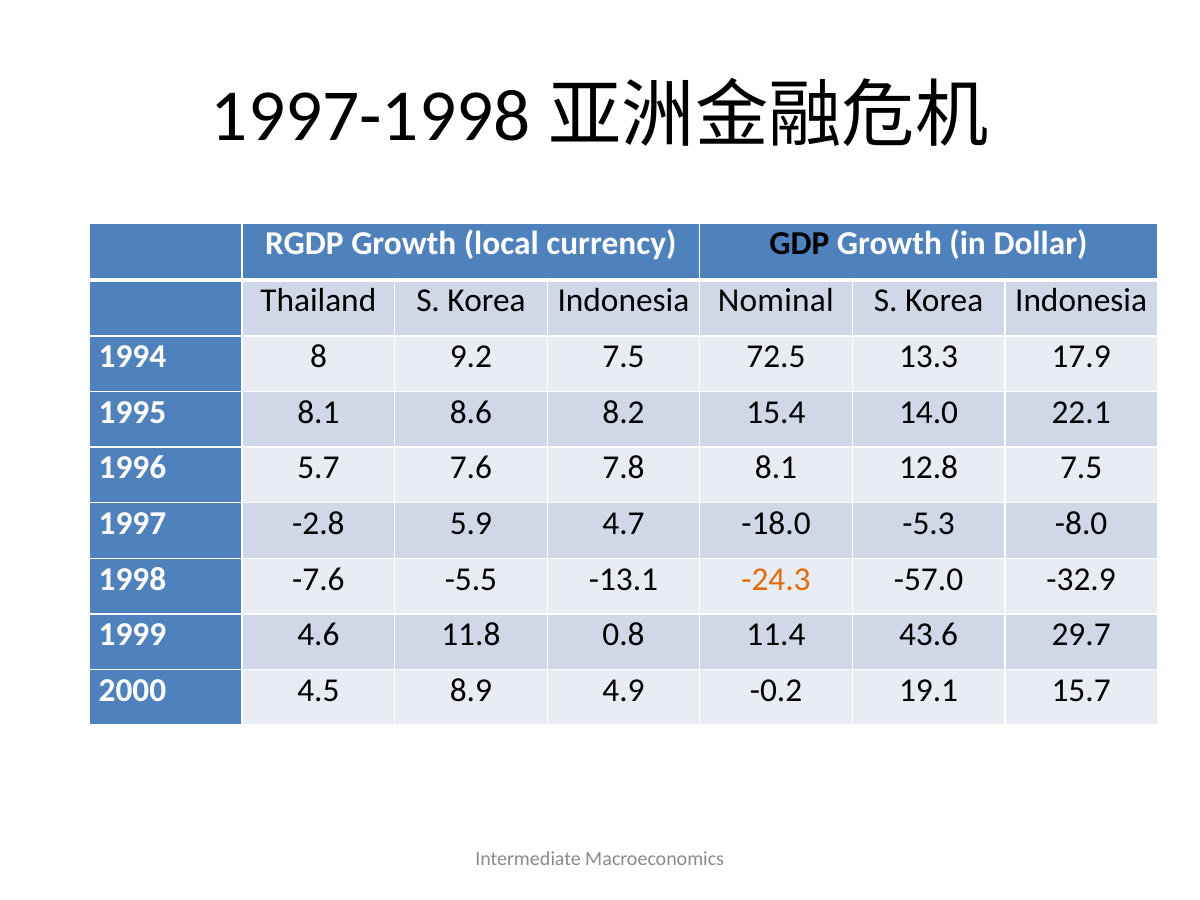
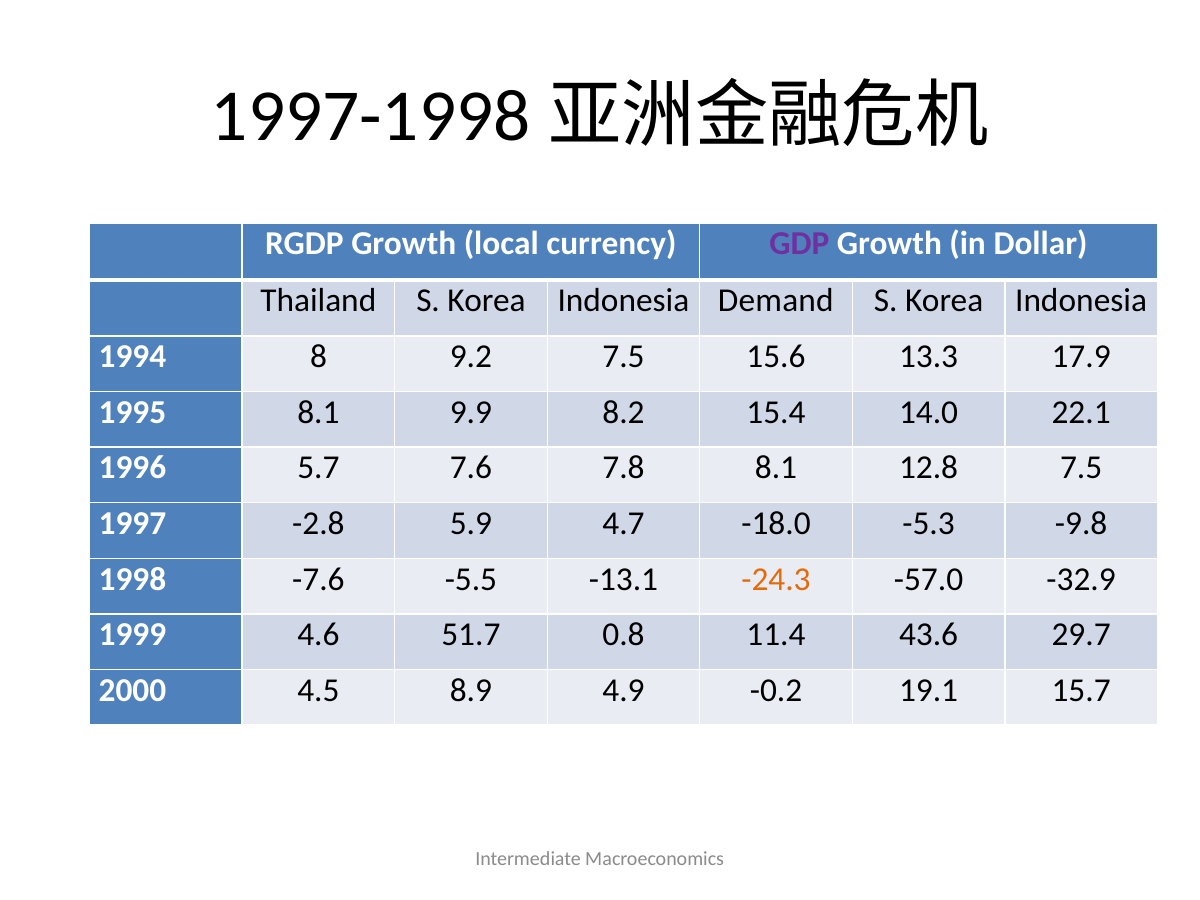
GDP colour: black -> purple
Nominal: Nominal -> Demand
72.5: 72.5 -> 15.6
8.6: 8.6 -> 9.9
-8.0: -8.0 -> -9.8
11.8: 11.8 -> 51.7
